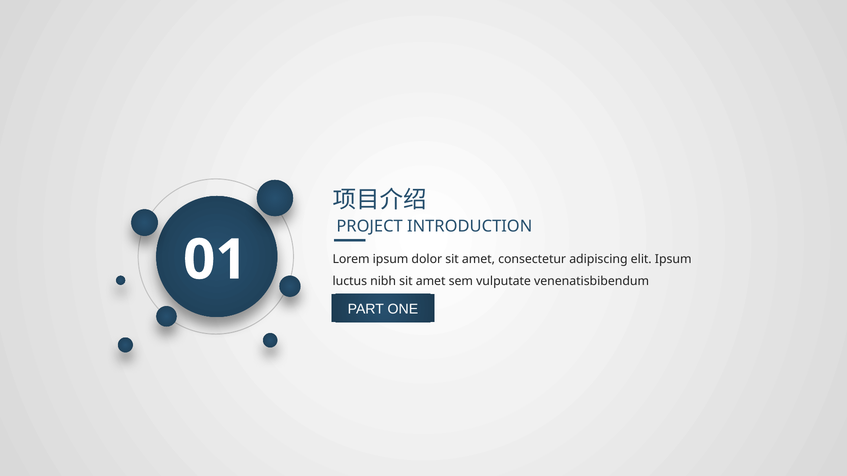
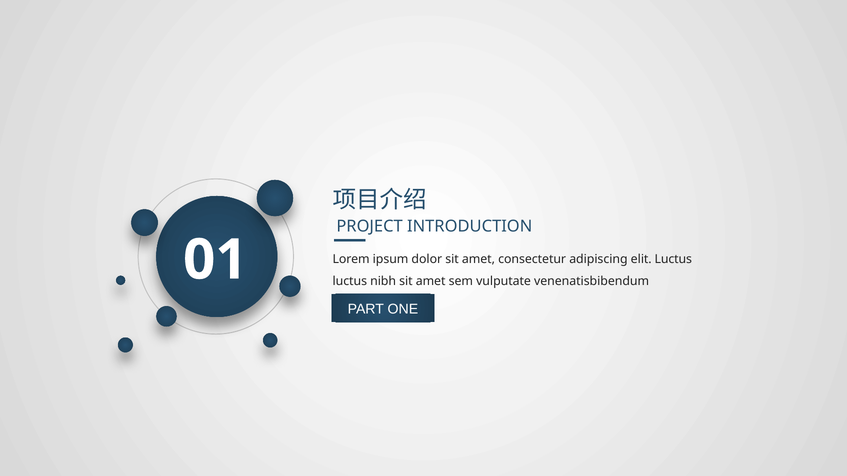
elit Ipsum: Ipsum -> Luctus
